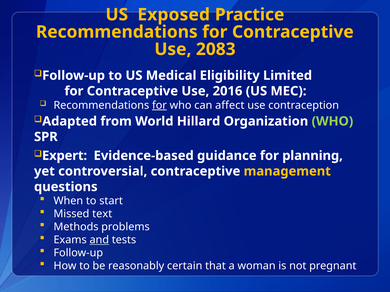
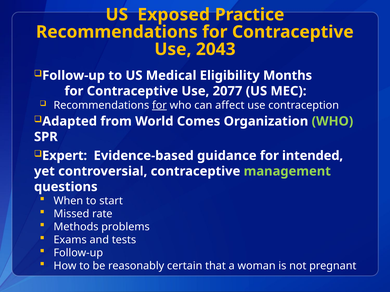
2083: 2083 -> 2043
Limited: Limited -> Months
2016: 2016 -> 2077
Hillard: Hillard -> Comes
planning: planning -> intended
management colour: yellow -> light green
text: text -> rate
and underline: present -> none
